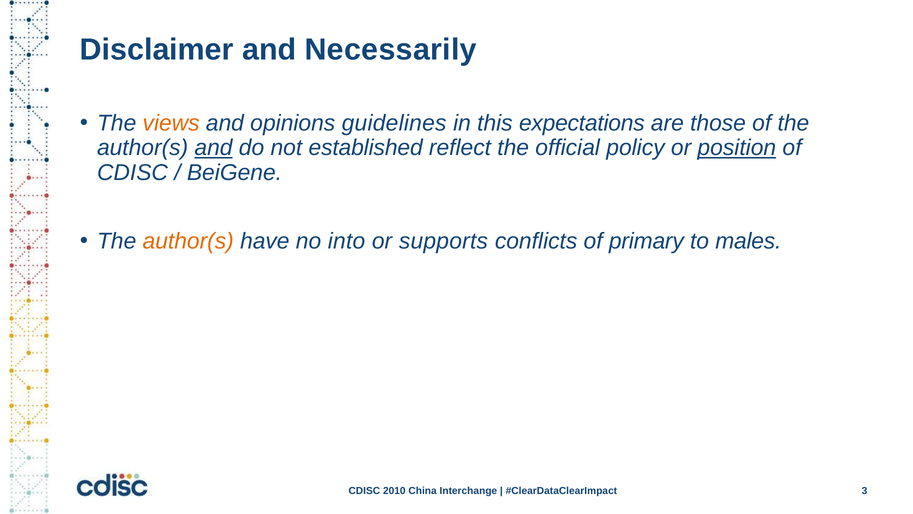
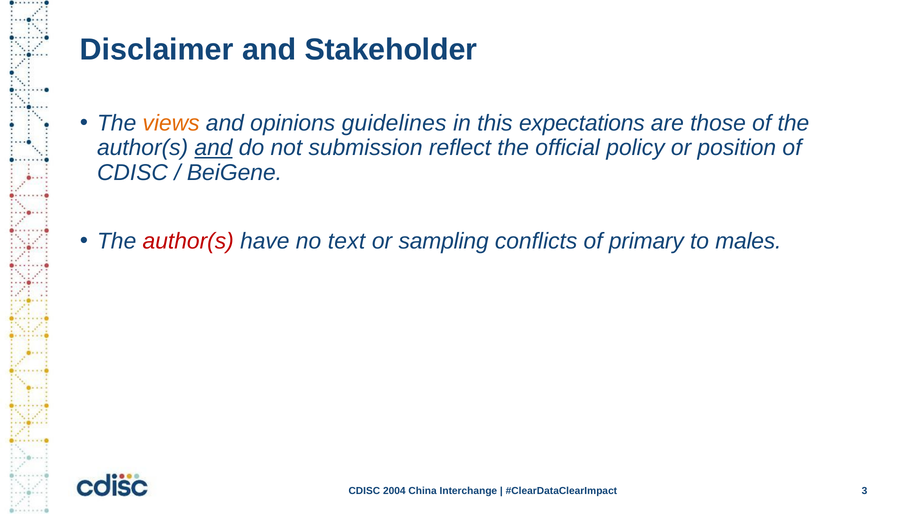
Necessarily: Necessarily -> Stakeholder
established: established -> submission
position underline: present -> none
author(s at (188, 241) colour: orange -> red
into: into -> text
supports: supports -> sampling
2010: 2010 -> 2004
